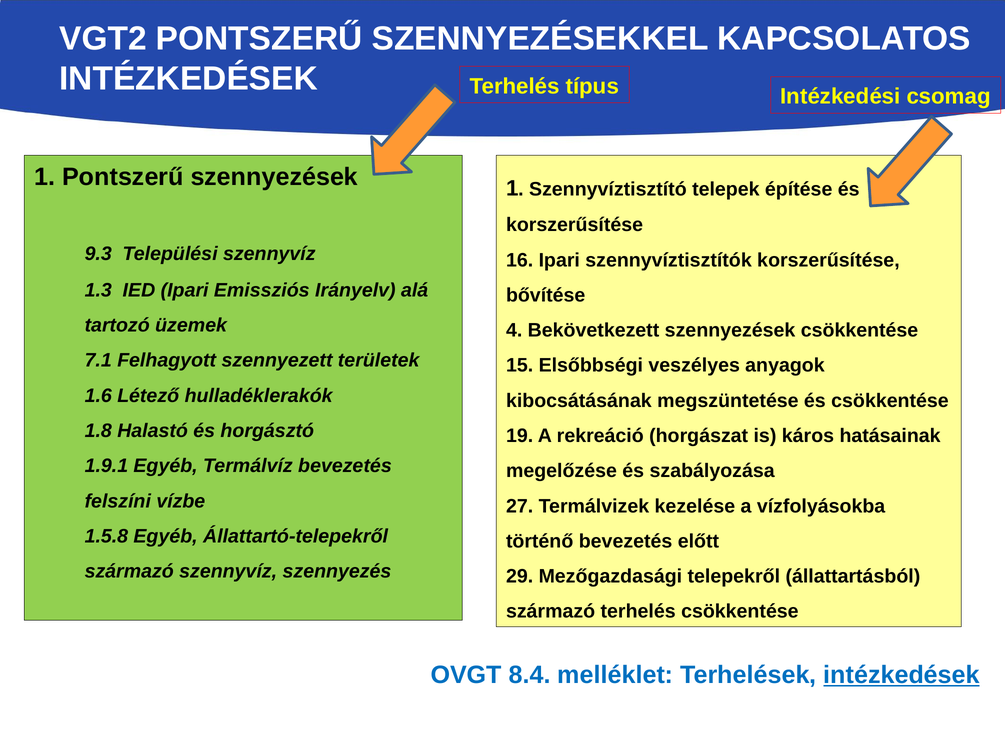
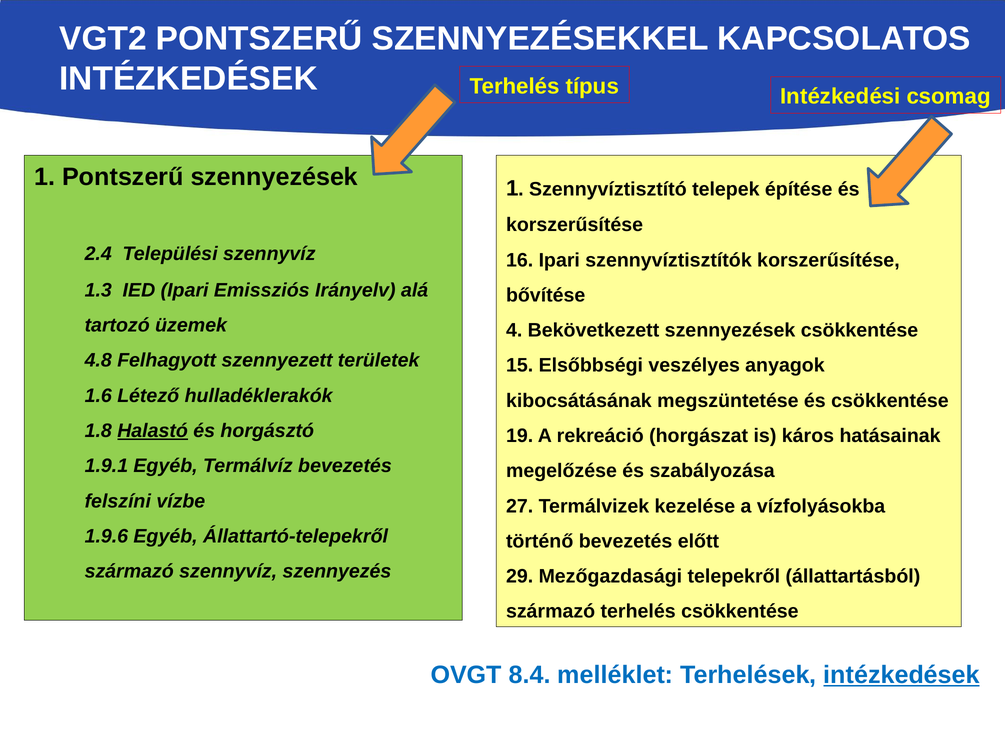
9.3: 9.3 -> 2.4
7.1: 7.1 -> 4.8
Halastó underline: none -> present
1.5.8: 1.5.8 -> 1.9.6
